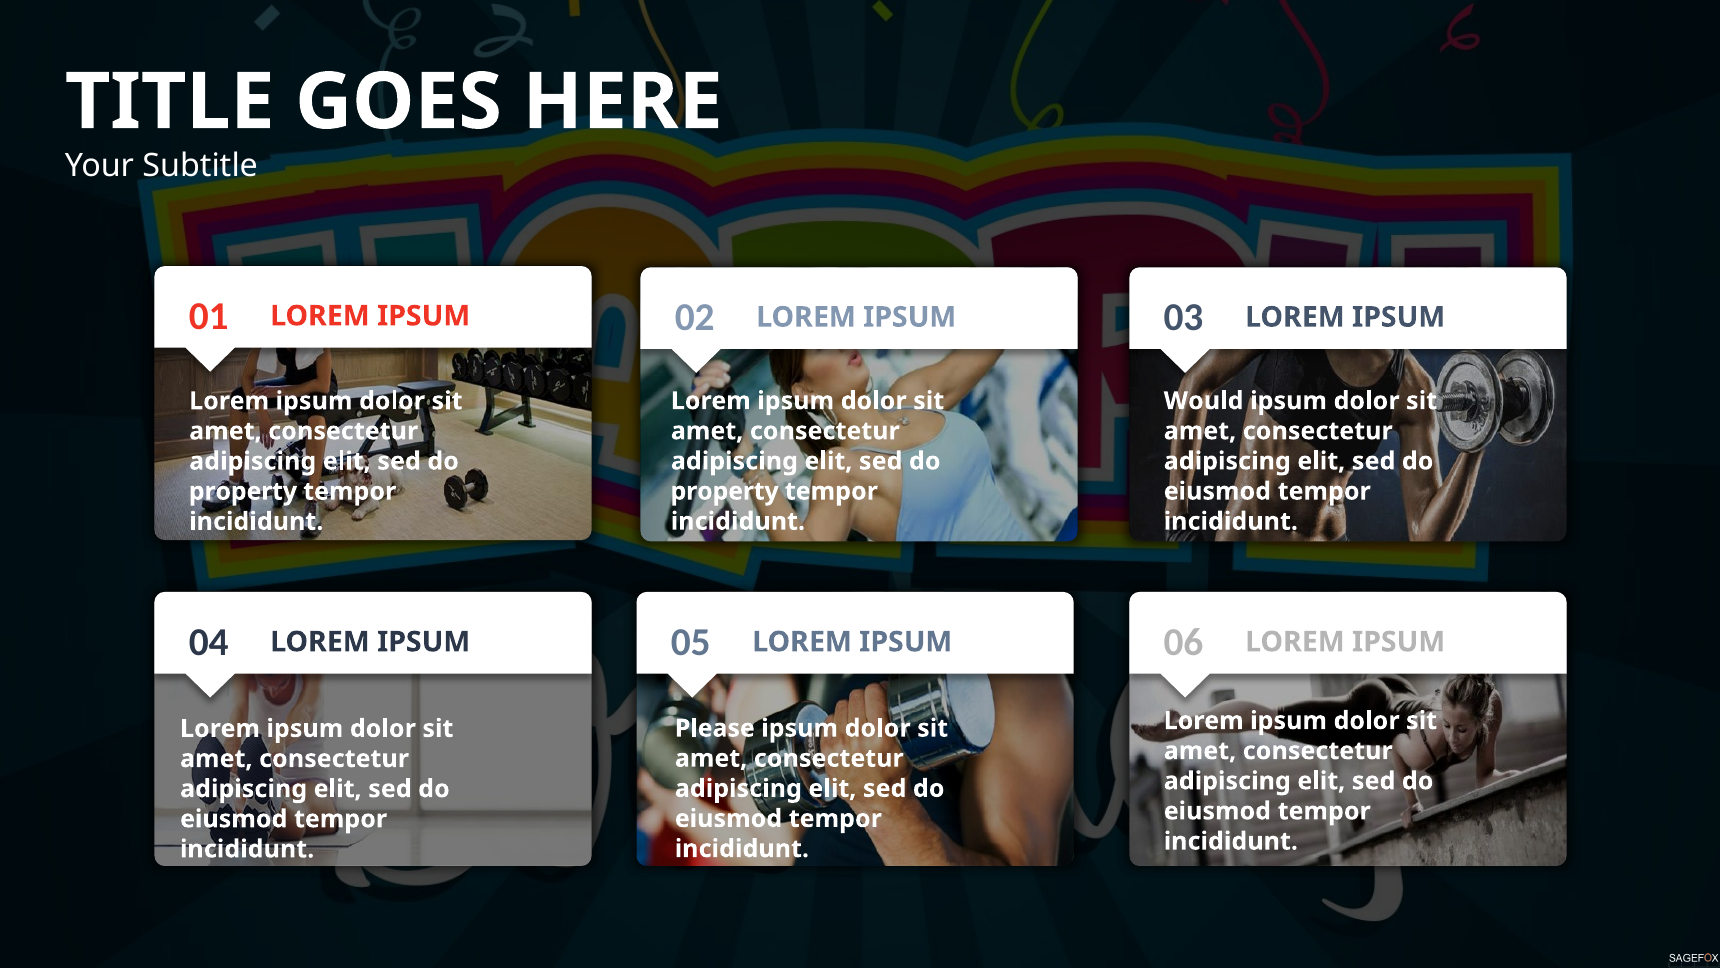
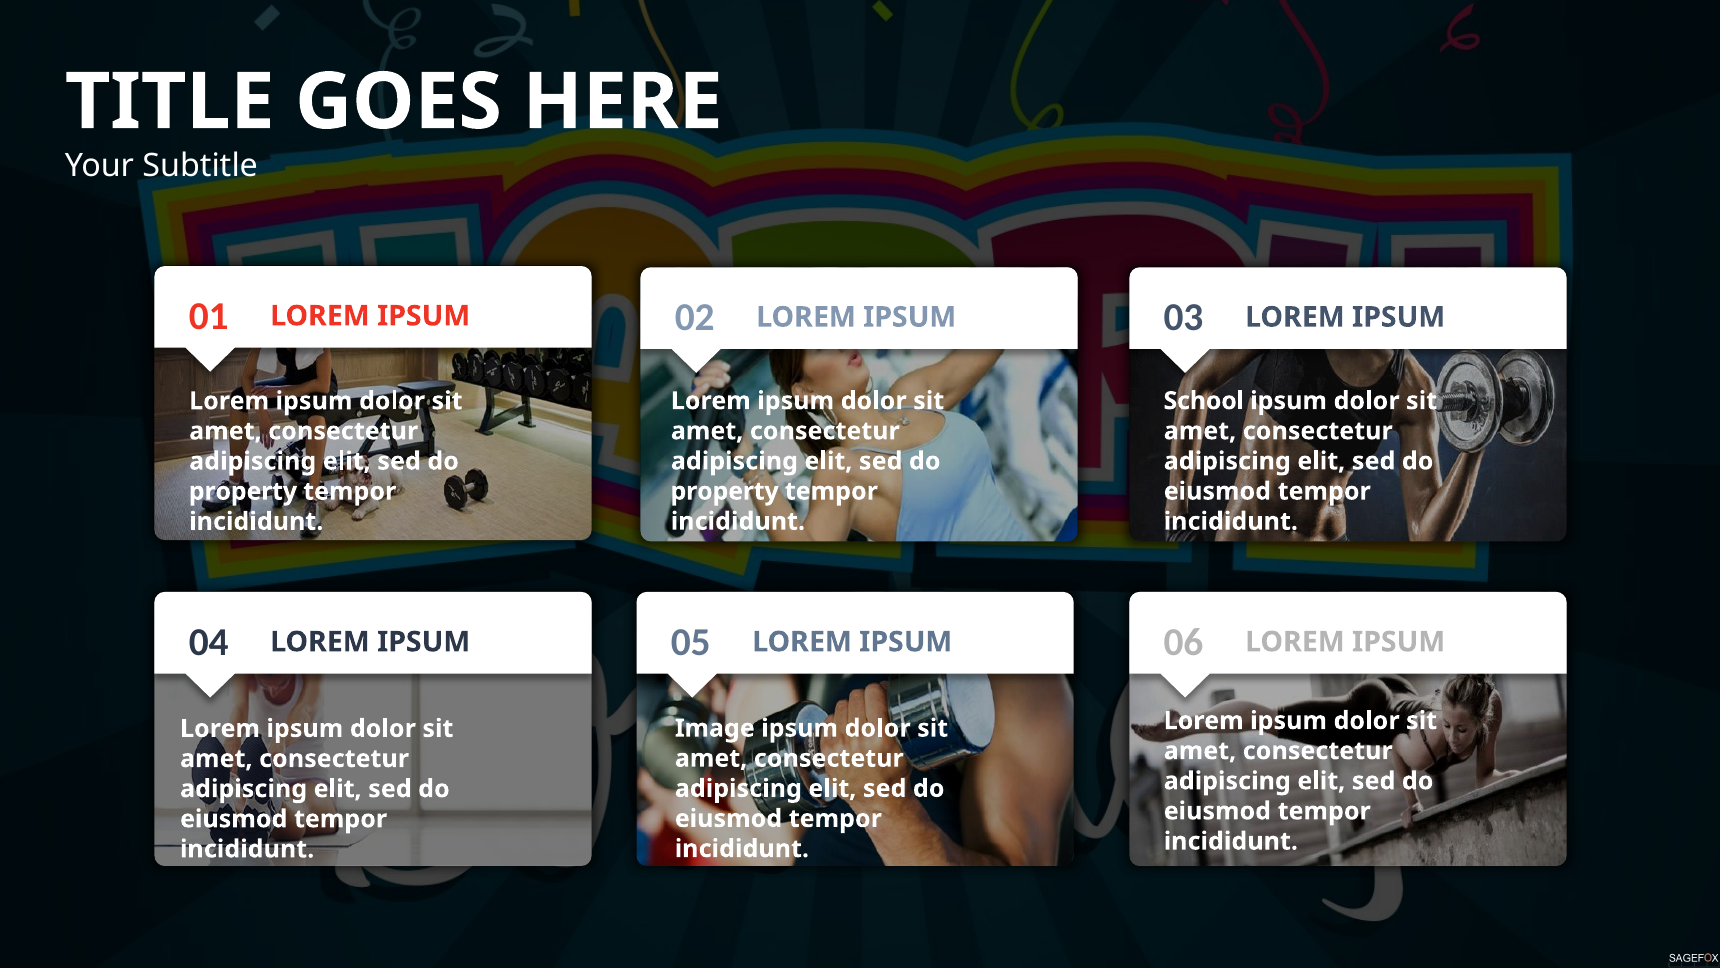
Would: Would -> School
Please: Please -> Image
